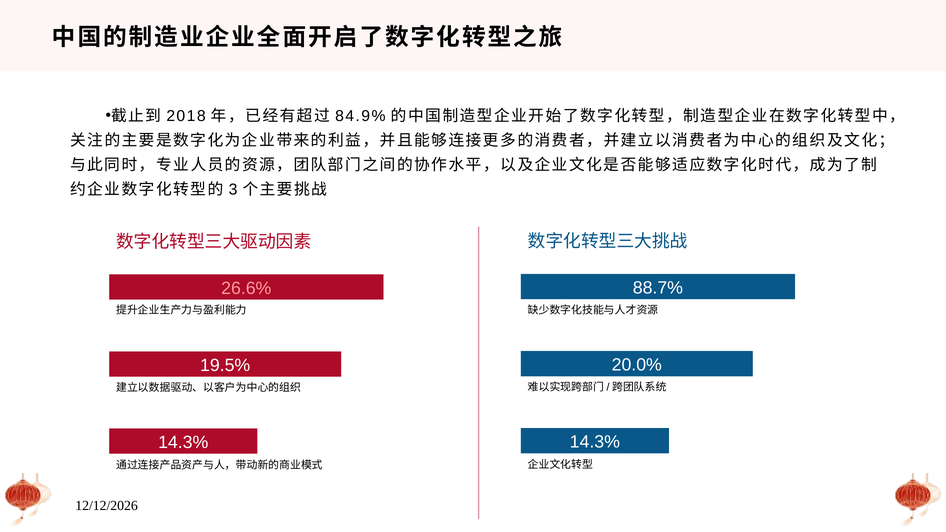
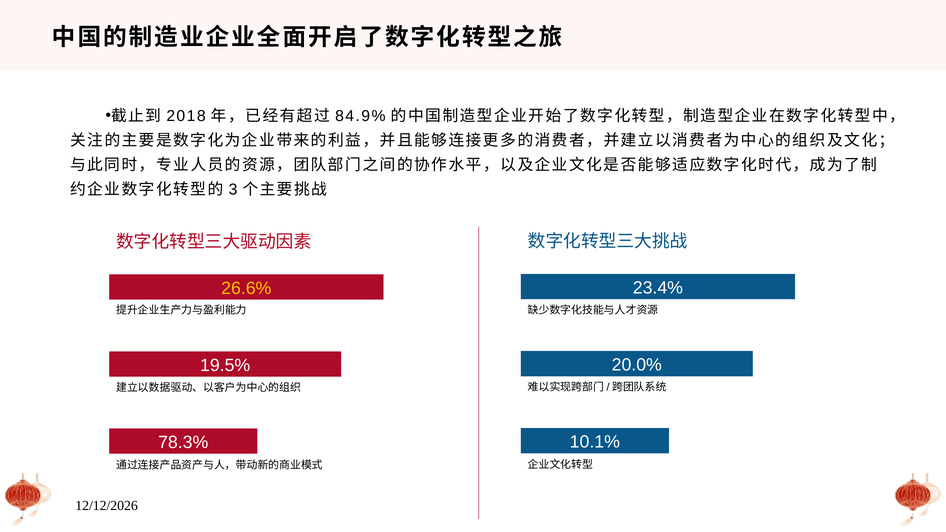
88.7%: 88.7% -> 23.4%
26.6% colour: pink -> yellow
14.3% at (595, 442): 14.3% -> 10.1%
14.3% at (183, 442): 14.3% -> 78.3%
